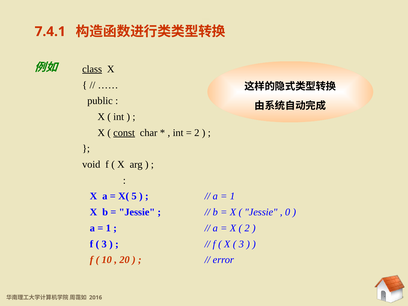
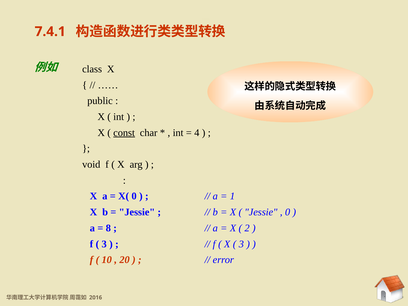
class underline: present -> none
2 at (197, 133): 2 -> 4
X( 5: 5 -> 0
1 at (108, 228): 1 -> 8
